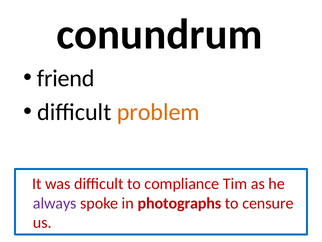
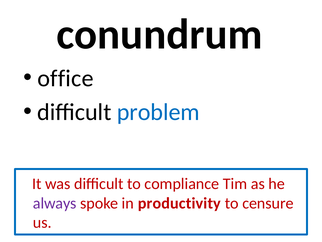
friend: friend -> office
problem colour: orange -> blue
photographs: photographs -> productivity
